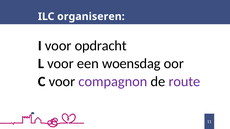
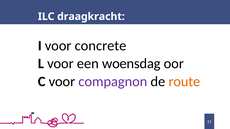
organiseren: organiseren -> draagkracht
opdracht: opdracht -> concrete
route colour: purple -> orange
